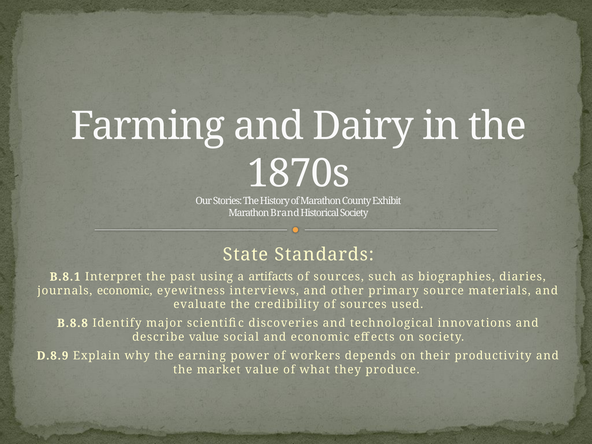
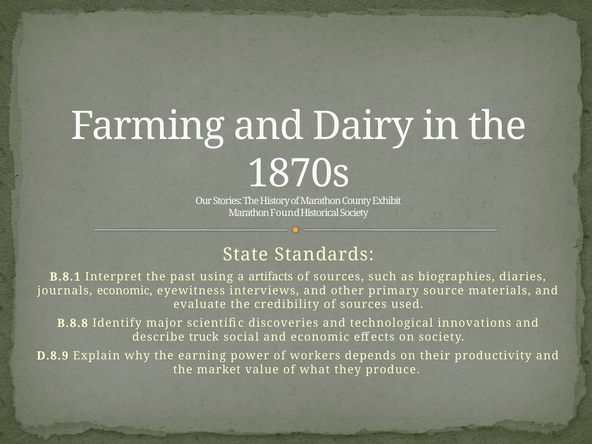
Brand: Brand -> Found
describe value: value -> truck
